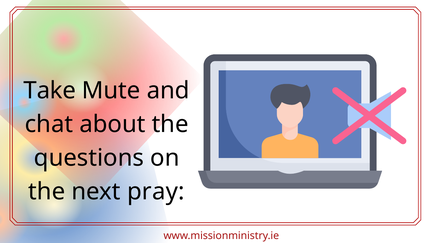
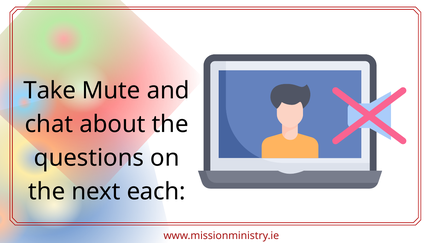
pray: pray -> each
